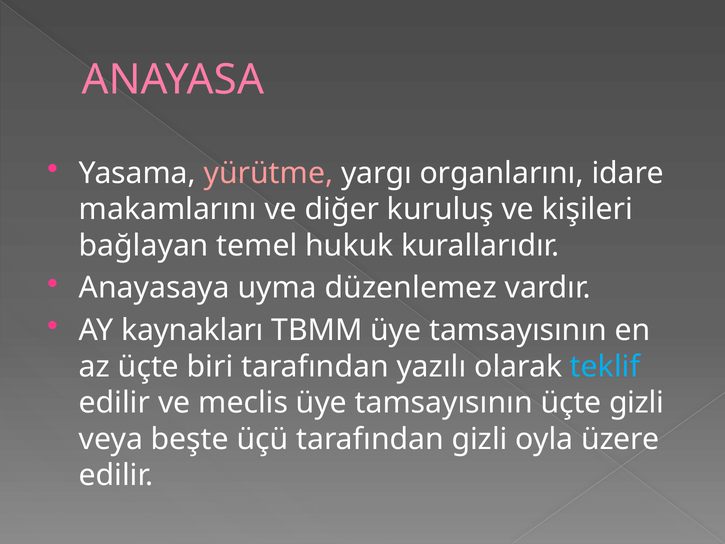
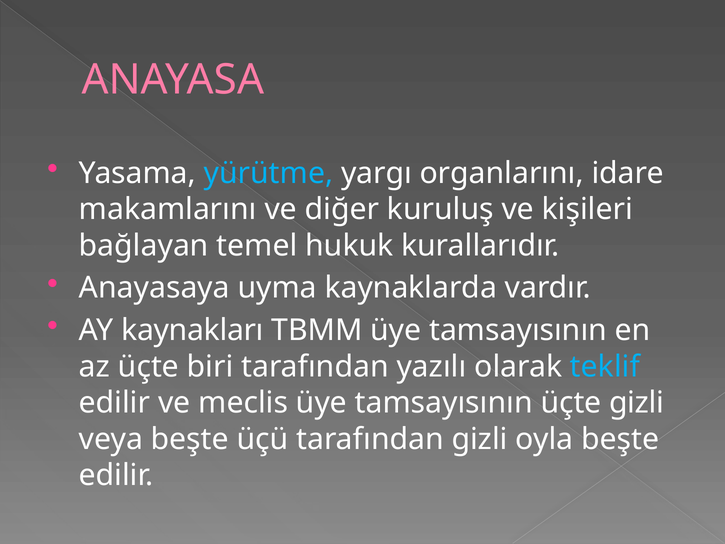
yürütme colour: pink -> light blue
düzenlemez: düzenlemez -> kaynaklarda
oyla üzere: üzere -> beşte
